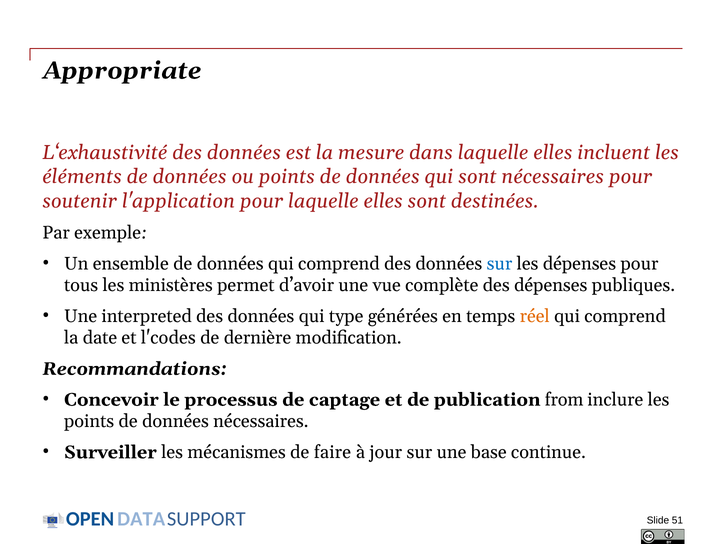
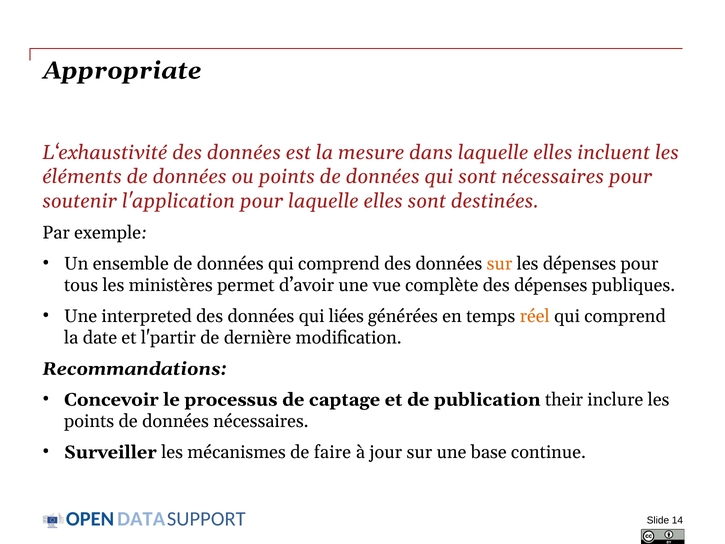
sur at (499, 264) colour: blue -> orange
type: type -> liées
l'codes: l'codes -> l'partir
from: from -> their
51: 51 -> 14
